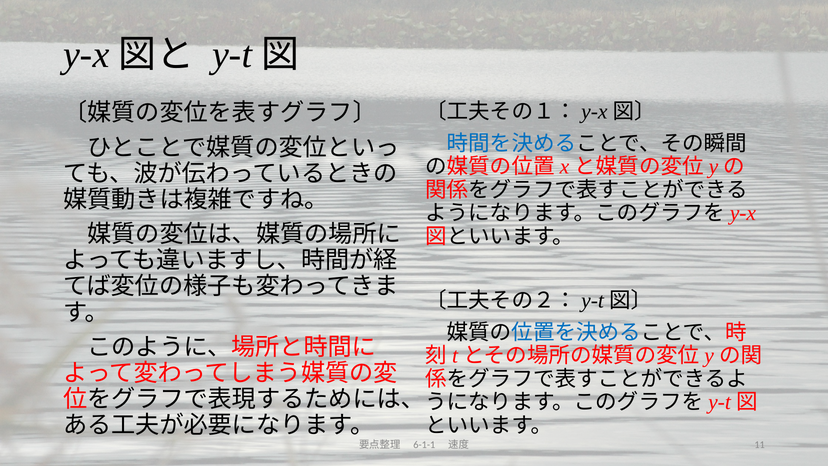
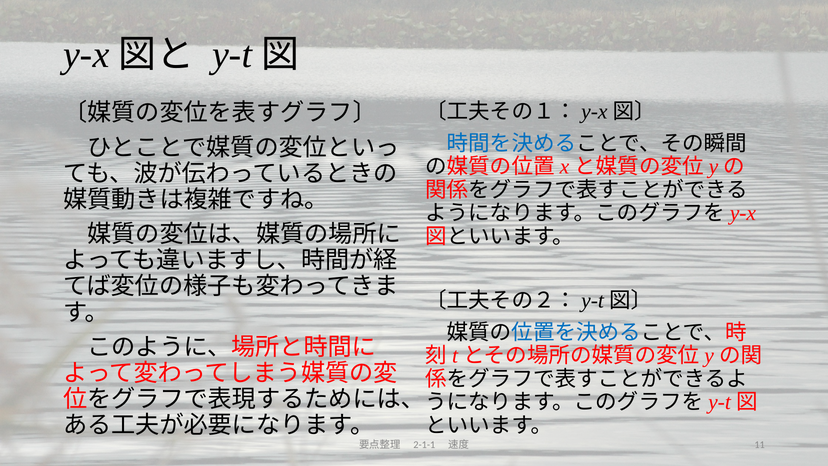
6-1-1: 6-1-1 -> 2-1-1
